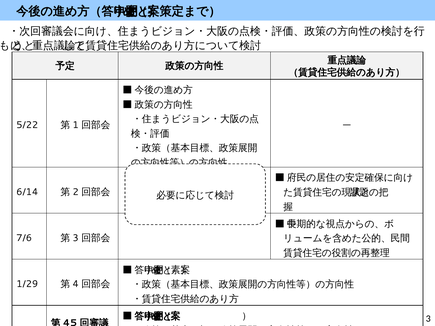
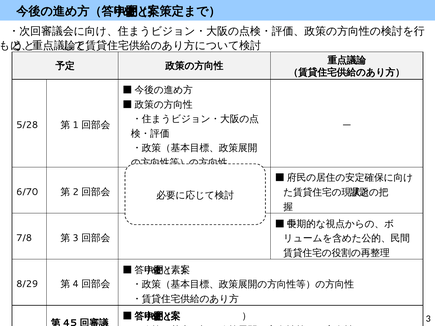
5/22: 5/22 -> 5/28
6/14: 6/14 -> 6/70
7/6: 7/6 -> 7/8
1/29: 1/29 -> 8/29
